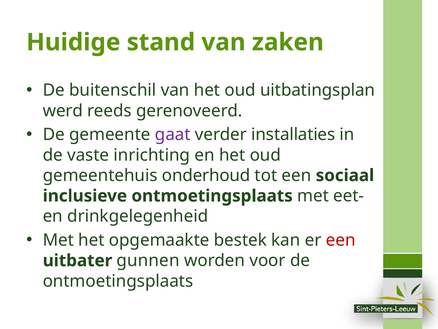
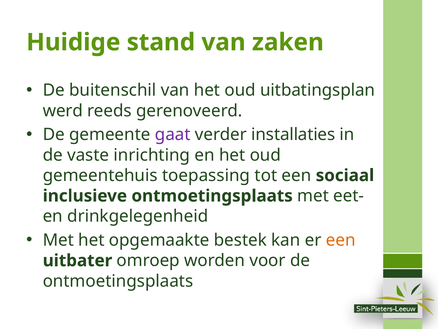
onderhoud: onderhoud -> toepassing
een at (341, 240) colour: red -> orange
gunnen: gunnen -> omroep
